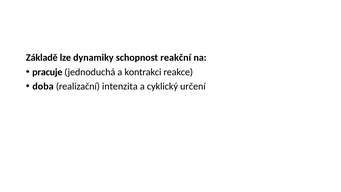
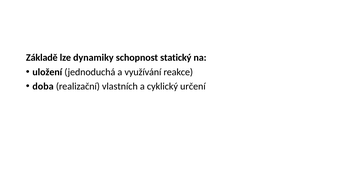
reakční: reakční -> statický
pracuje: pracuje -> uložení
kontrakci: kontrakci -> využívání
intenzita: intenzita -> vlastních
